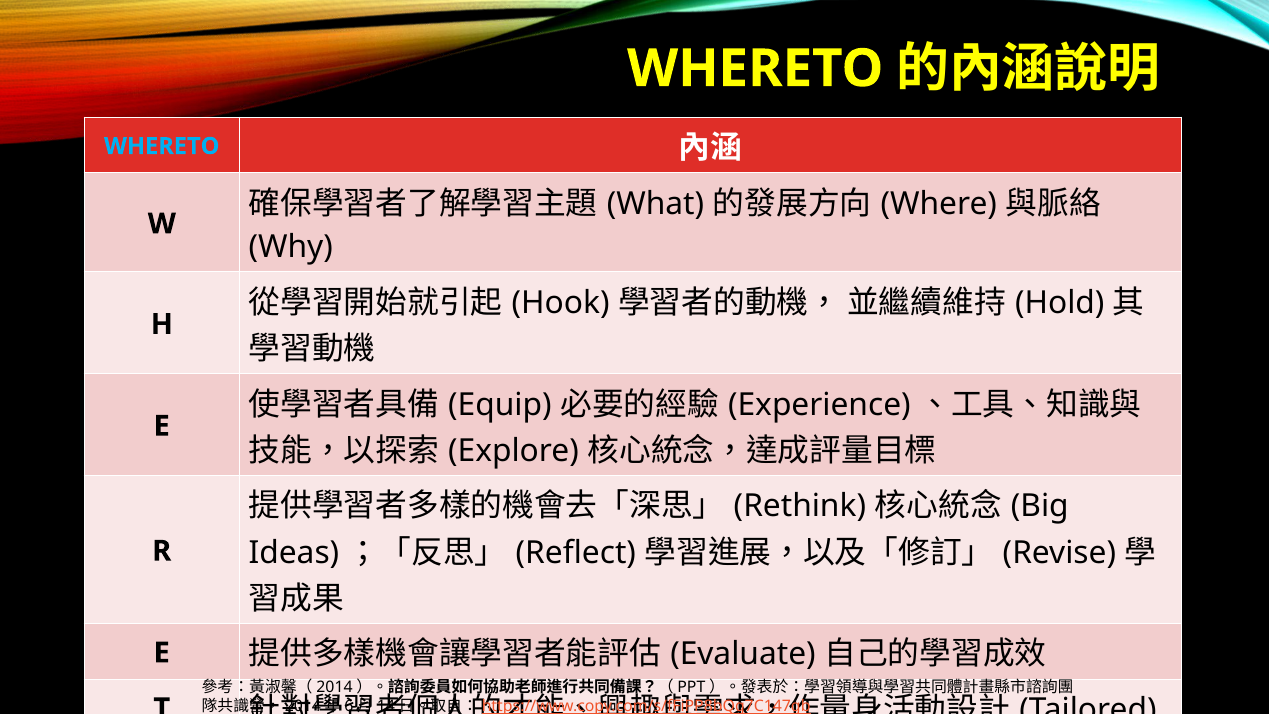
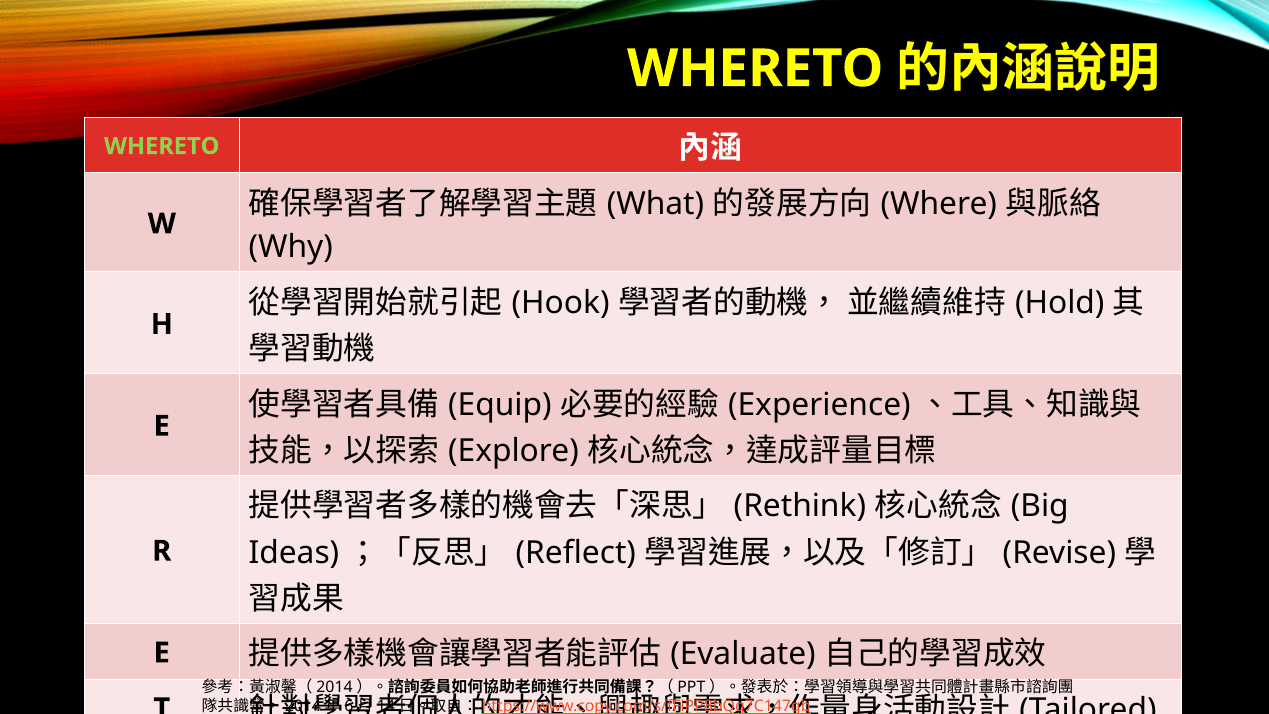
WHERETO at (162, 146) colour: light blue -> light green
